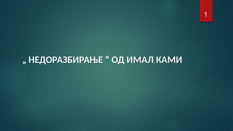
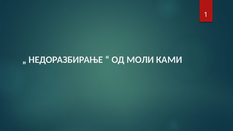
ИМАЛ: ИМАЛ -> МОЛИ
